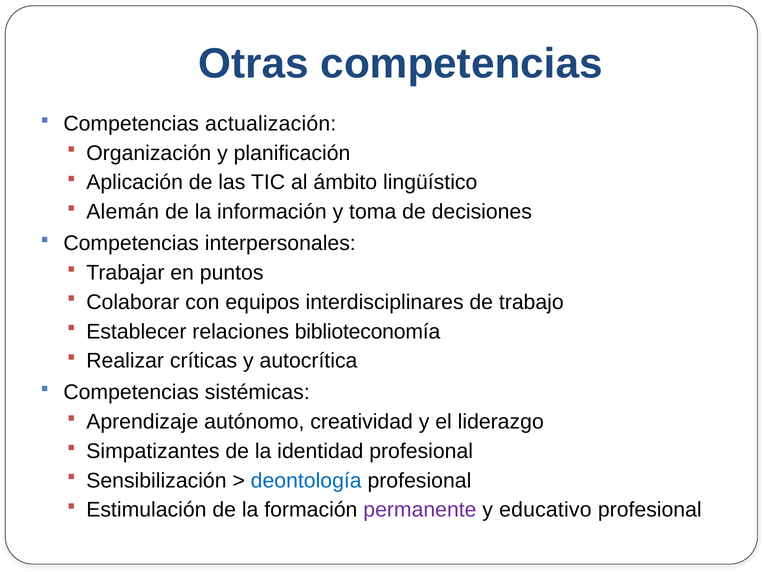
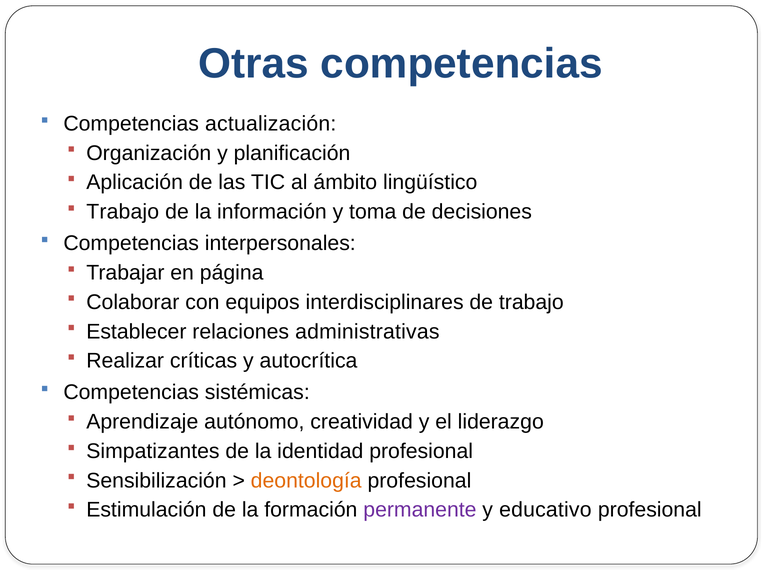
Alemán at (123, 212): Alemán -> Trabajo
puntos: puntos -> página
biblioteconomía: biblioteconomía -> administrativas
deontología colour: blue -> orange
